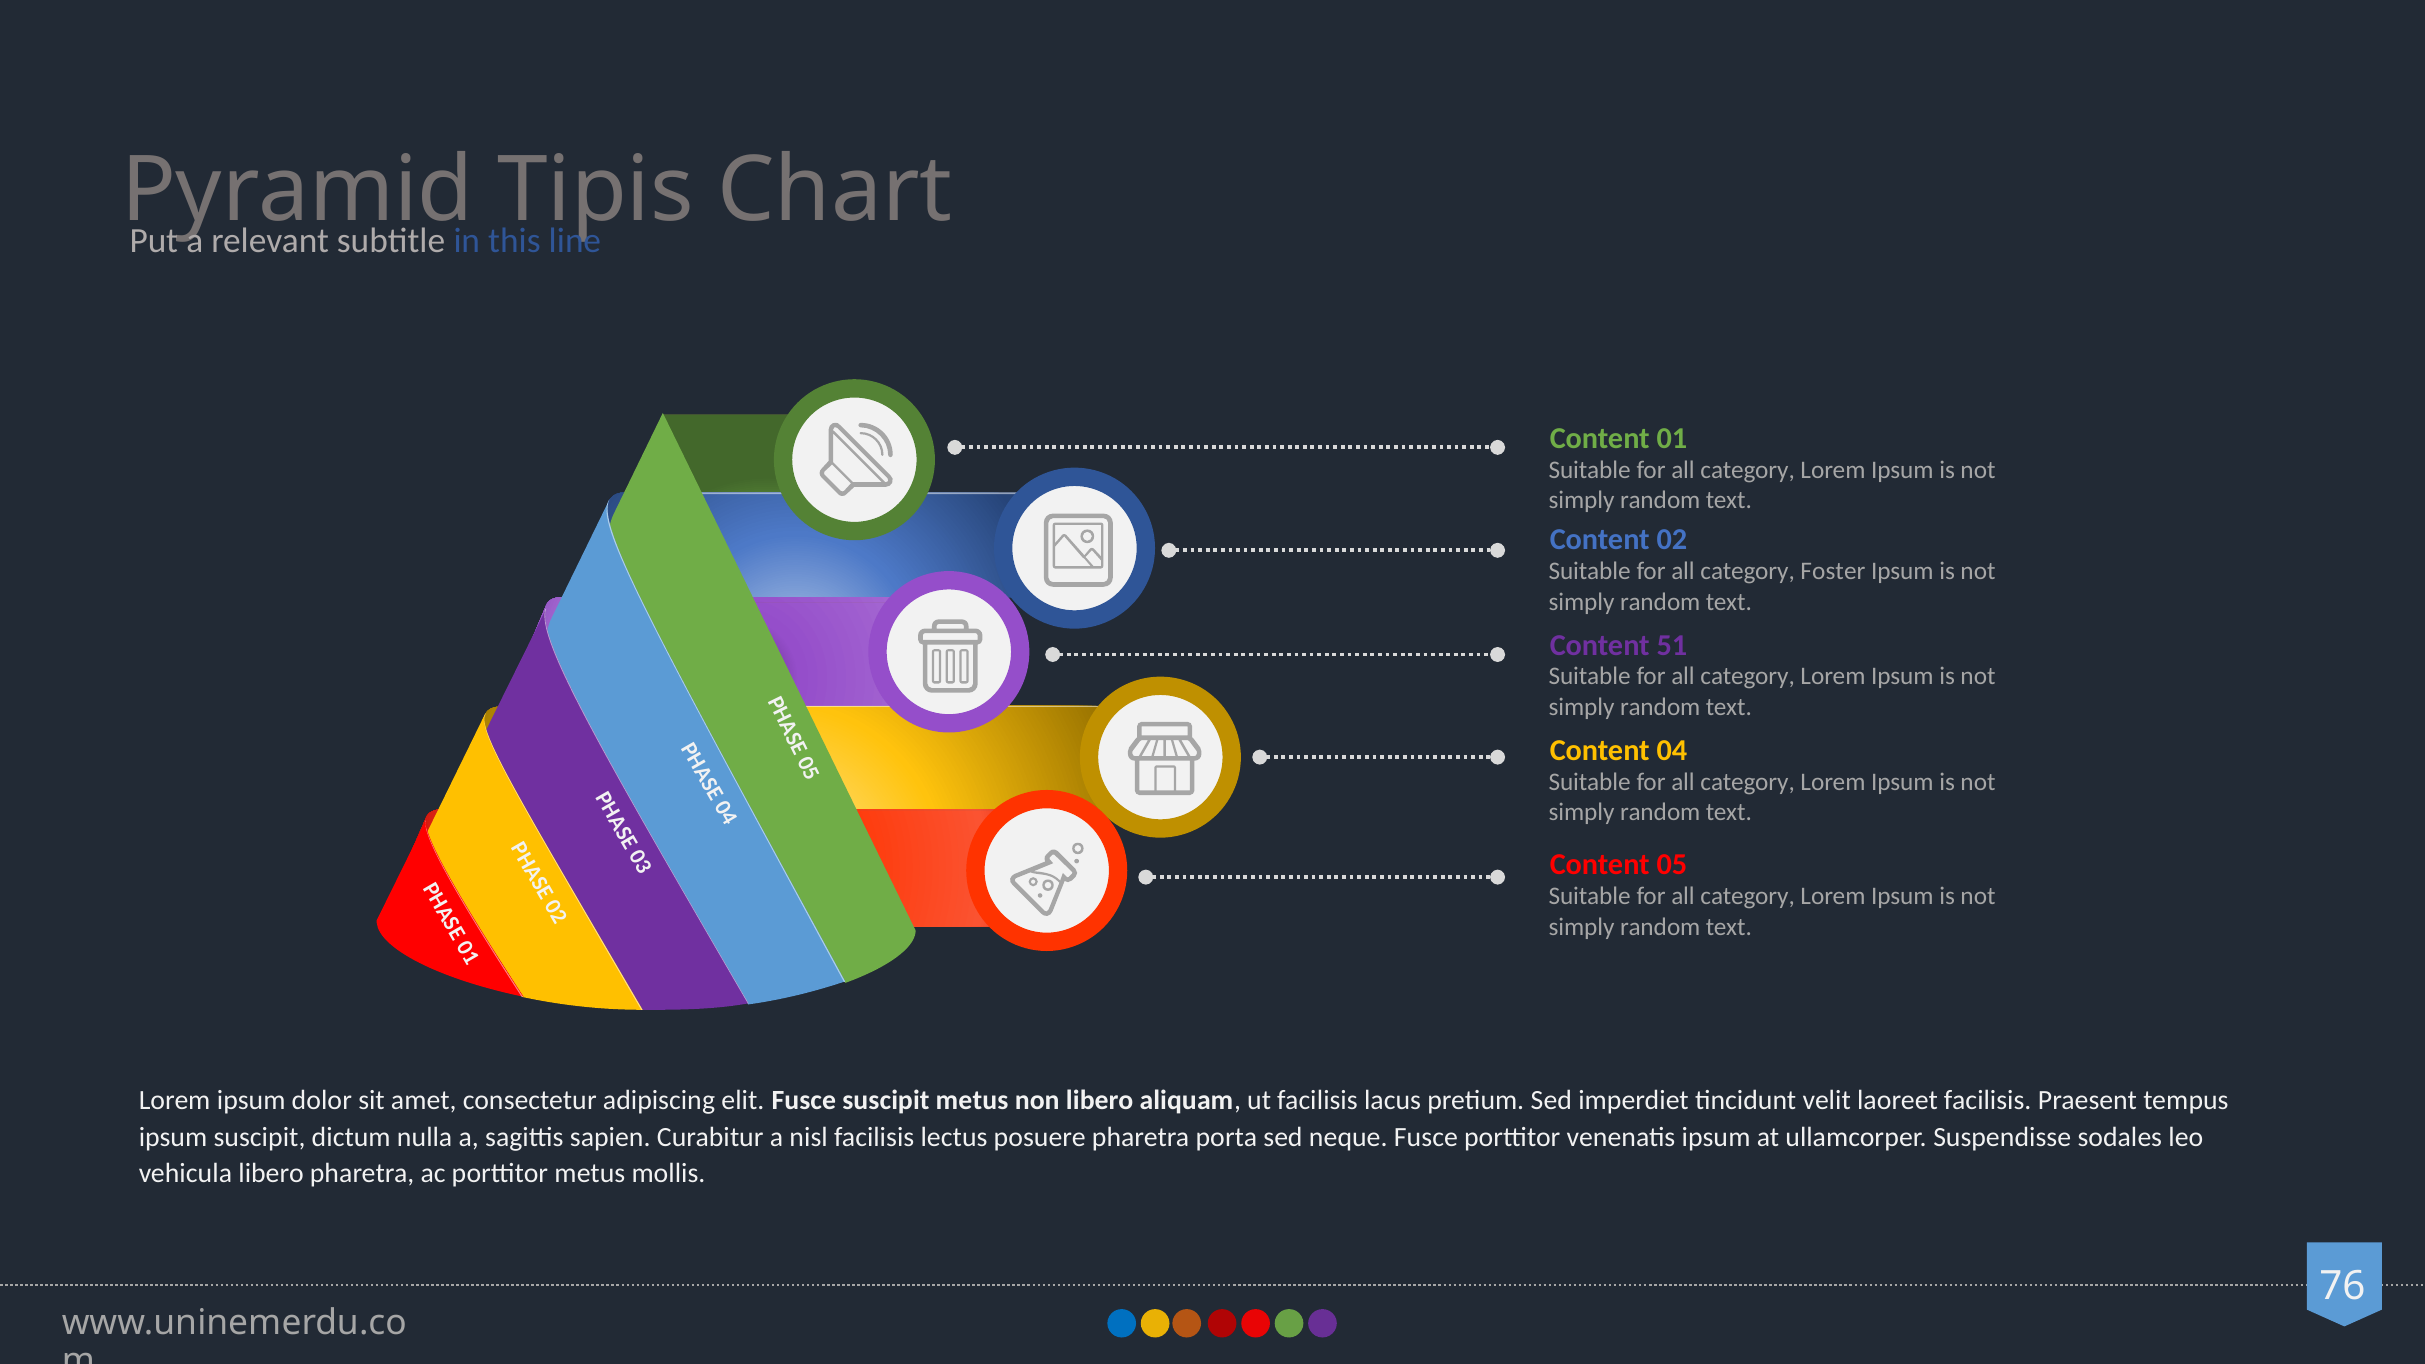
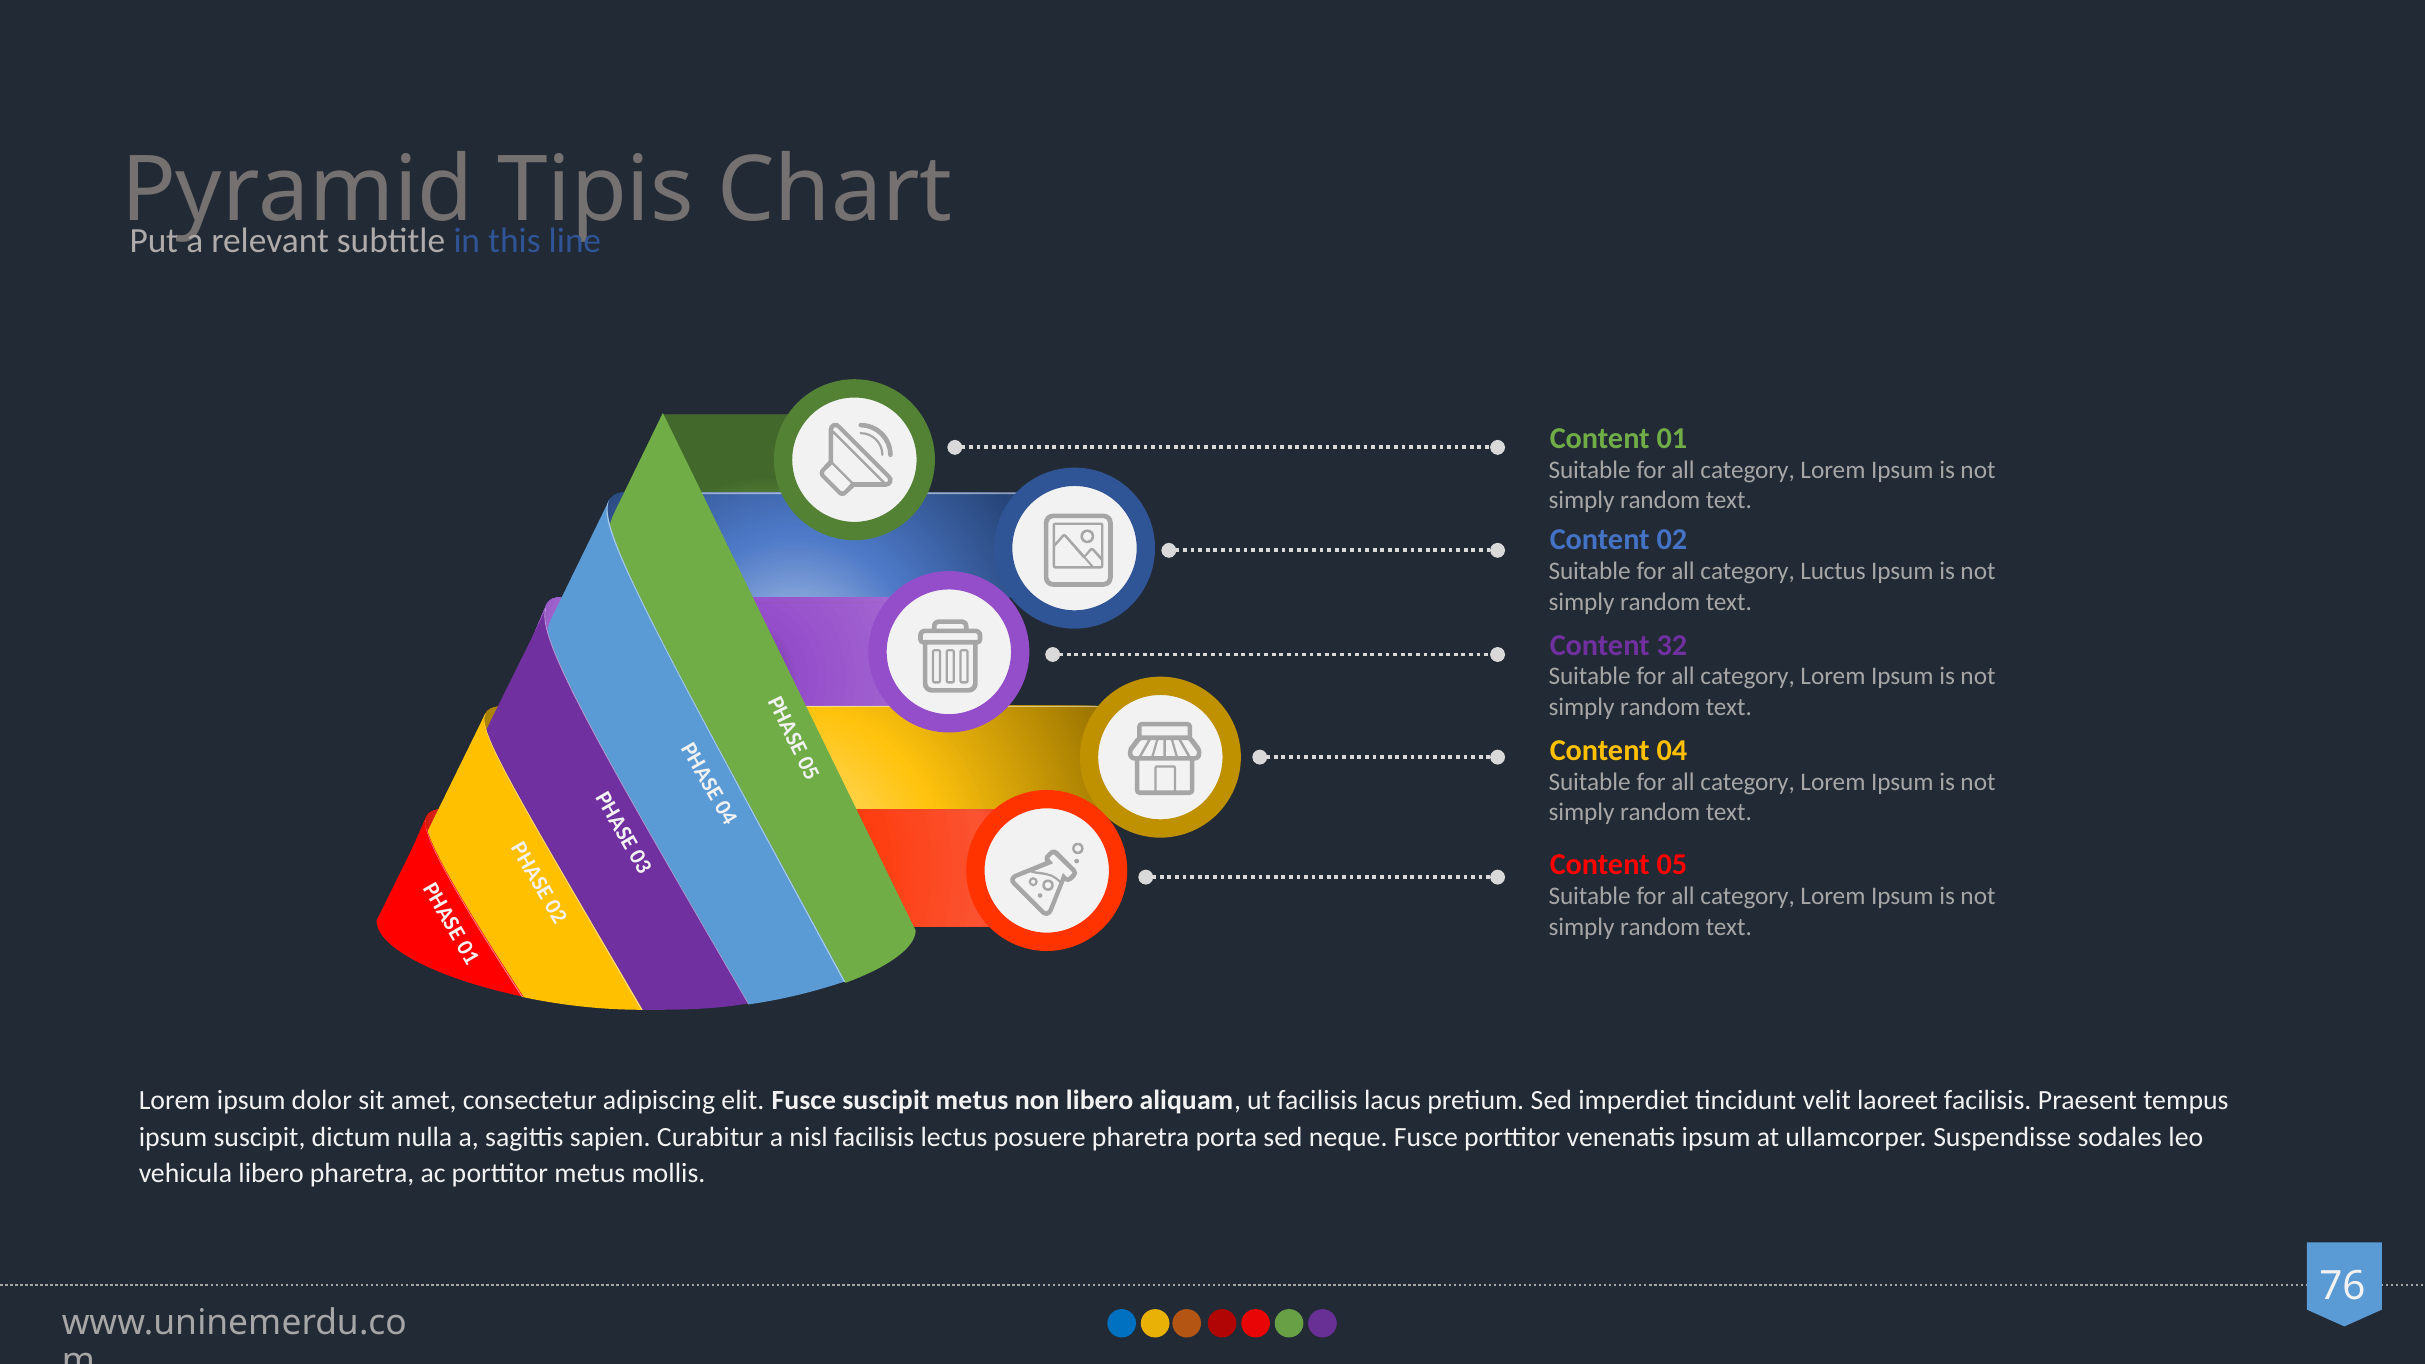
Foster: Foster -> Luctus
51: 51 -> 32
